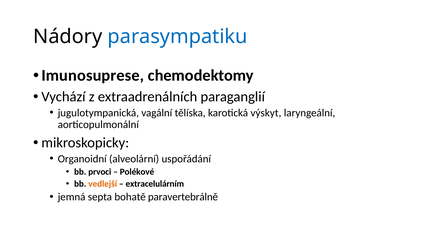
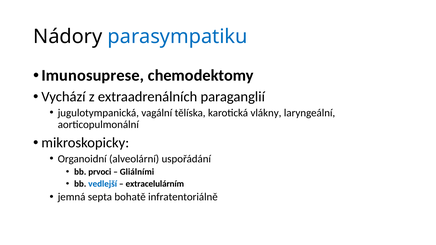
výskyt: výskyt -> vlákny
Polékové: Polékové -> Gliálními
vedlejší colour: orange -> blue
paravertebrálně: paravertebrálně -> infratentoriálně
